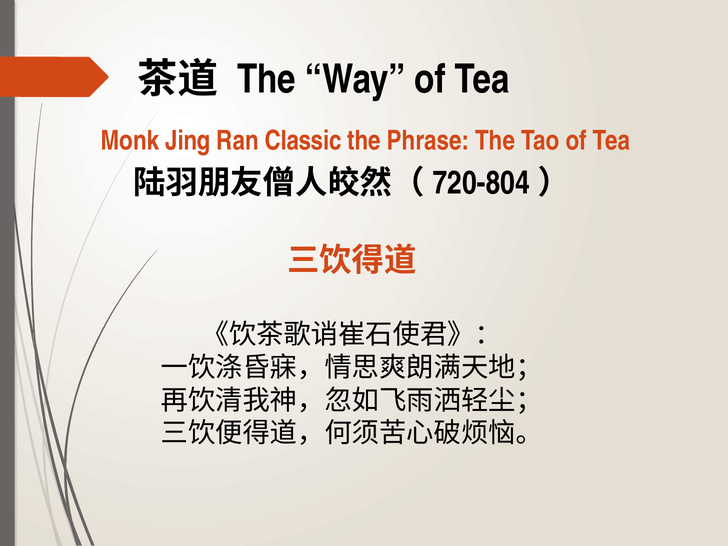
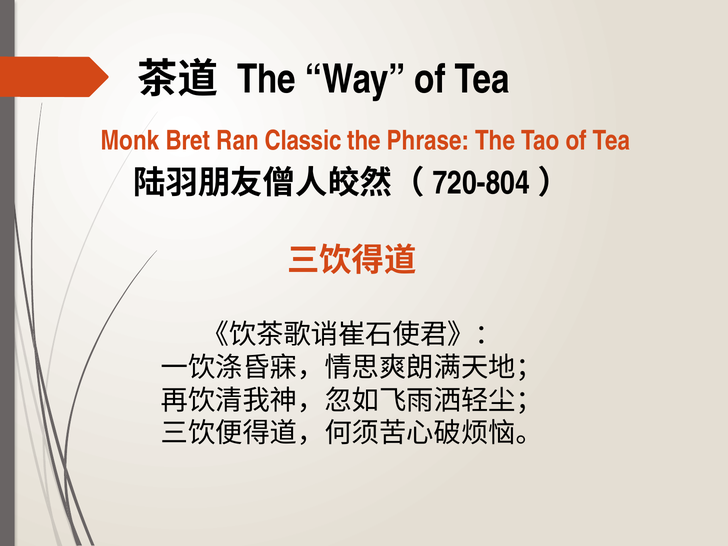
Jing: Jing -> Bret
